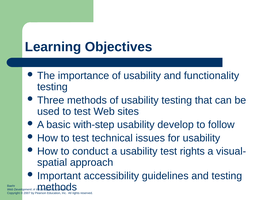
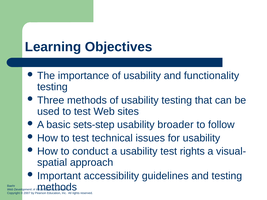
with-step: with-step -> sets-step
develop: develop -> broader
